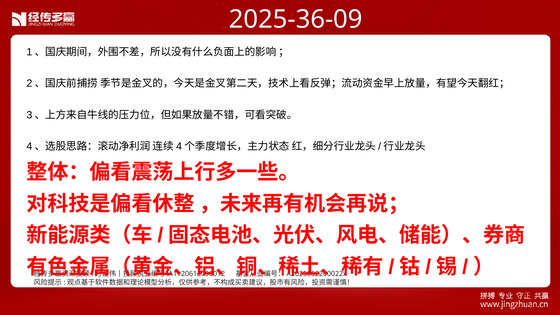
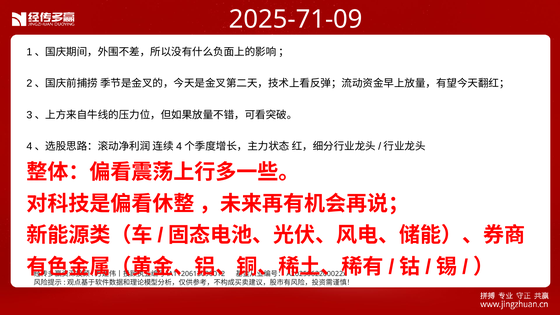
2025-36-09: 2025-36-09 -> 2025-71-09
